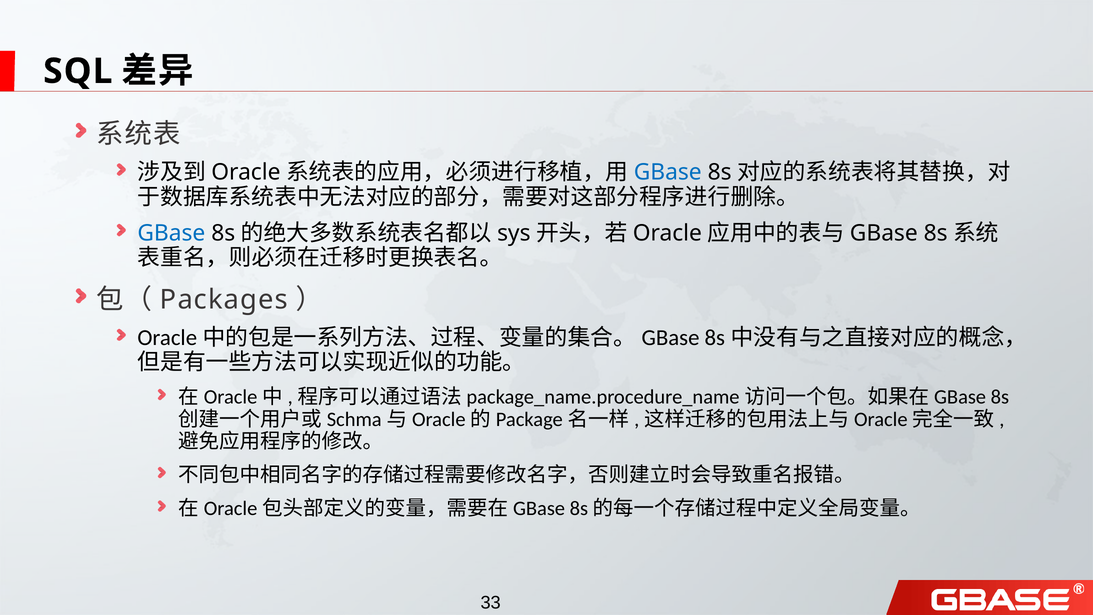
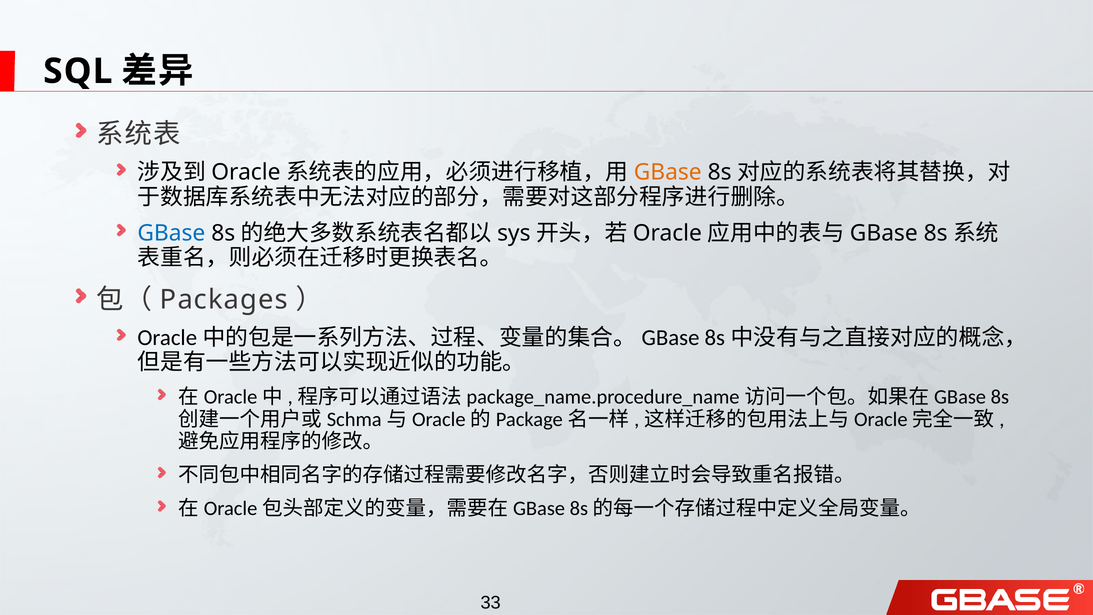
GBase at (668, 172) colour: blue -> orange
